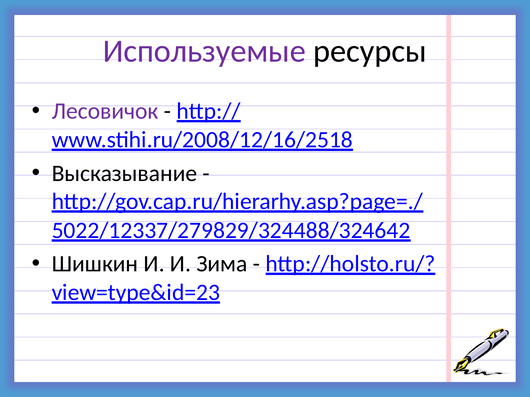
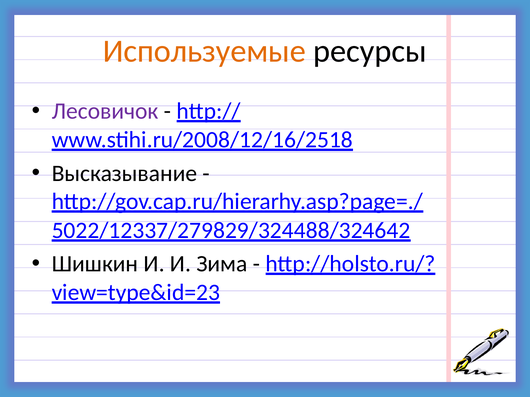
Используемые colour: purple -> orange
